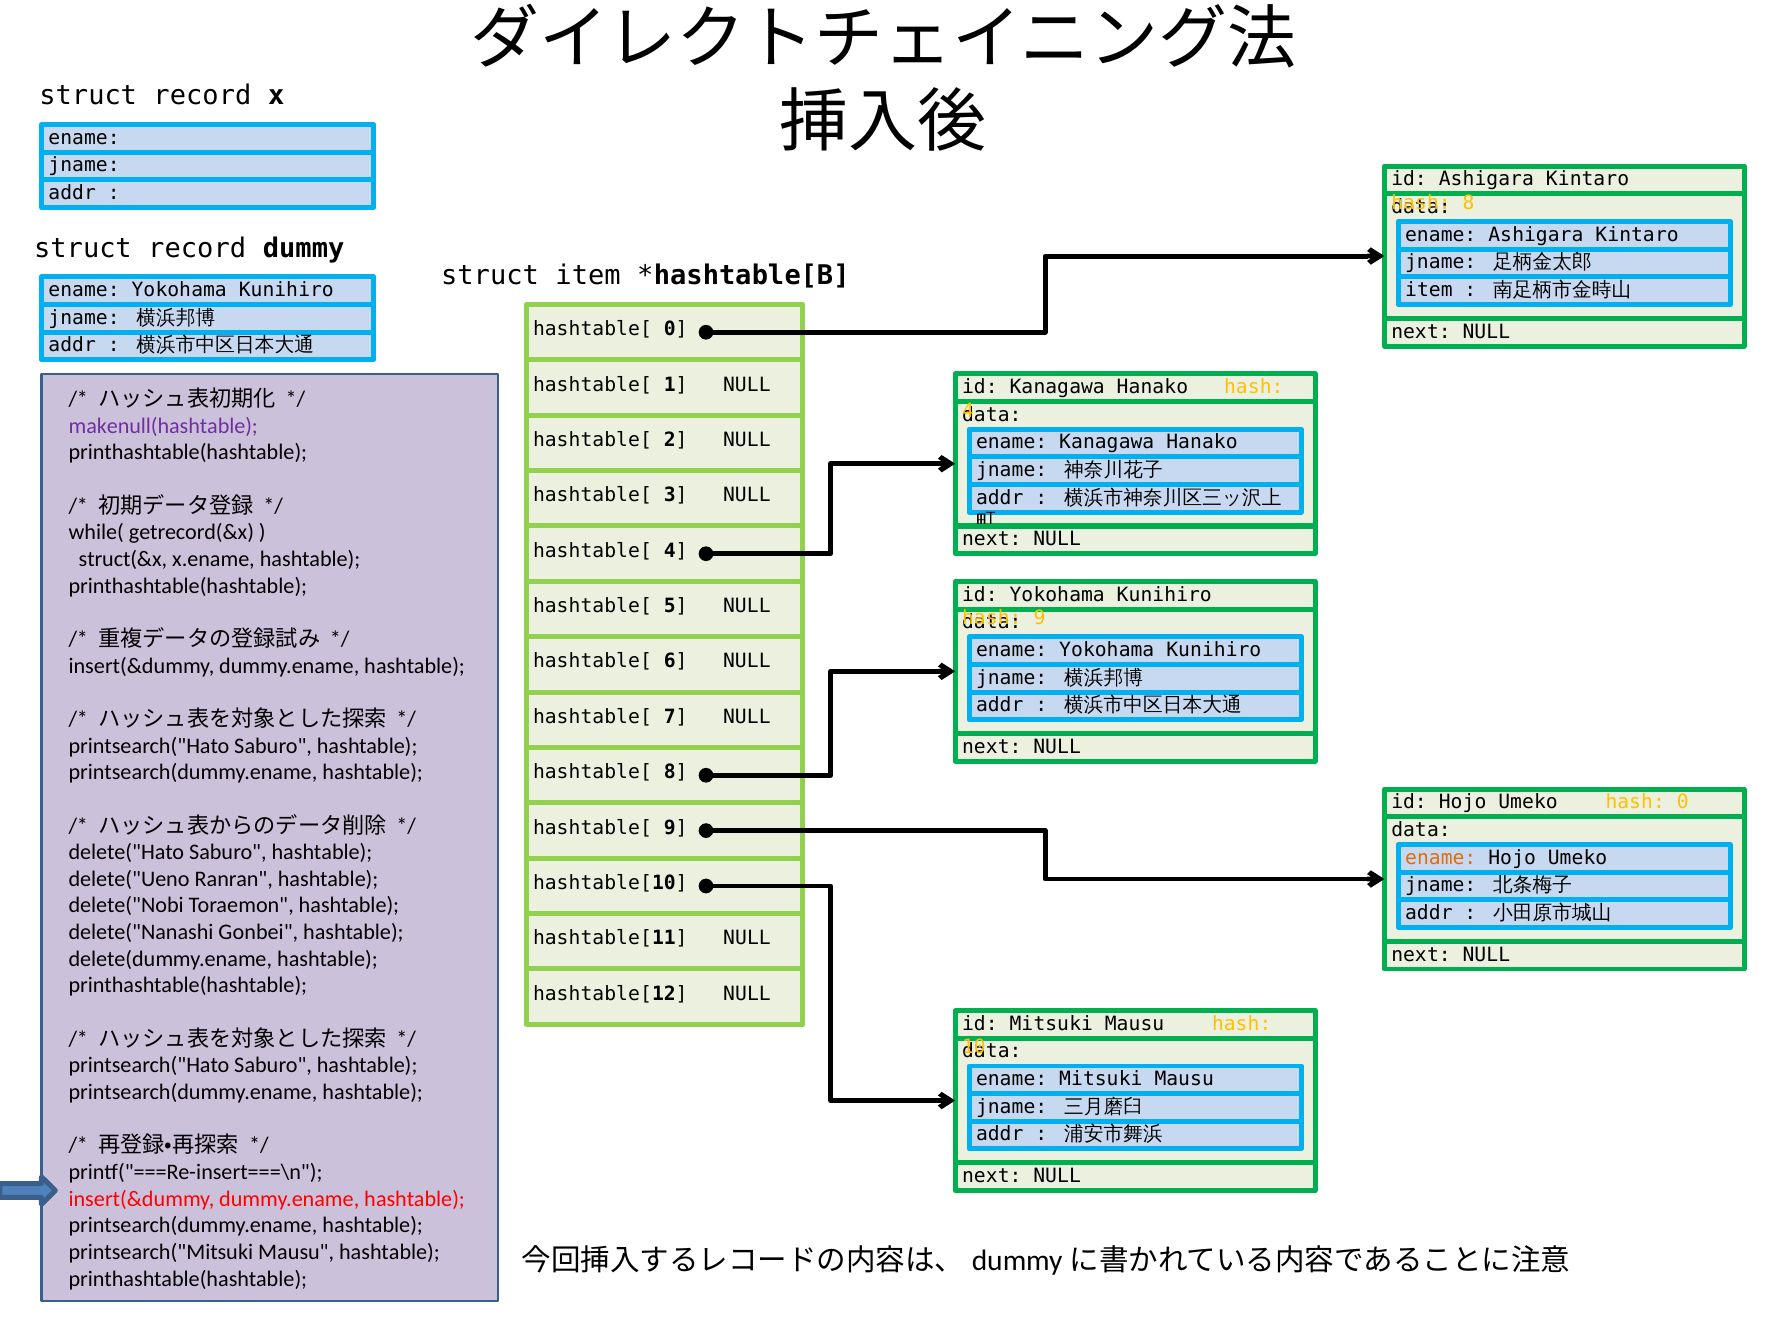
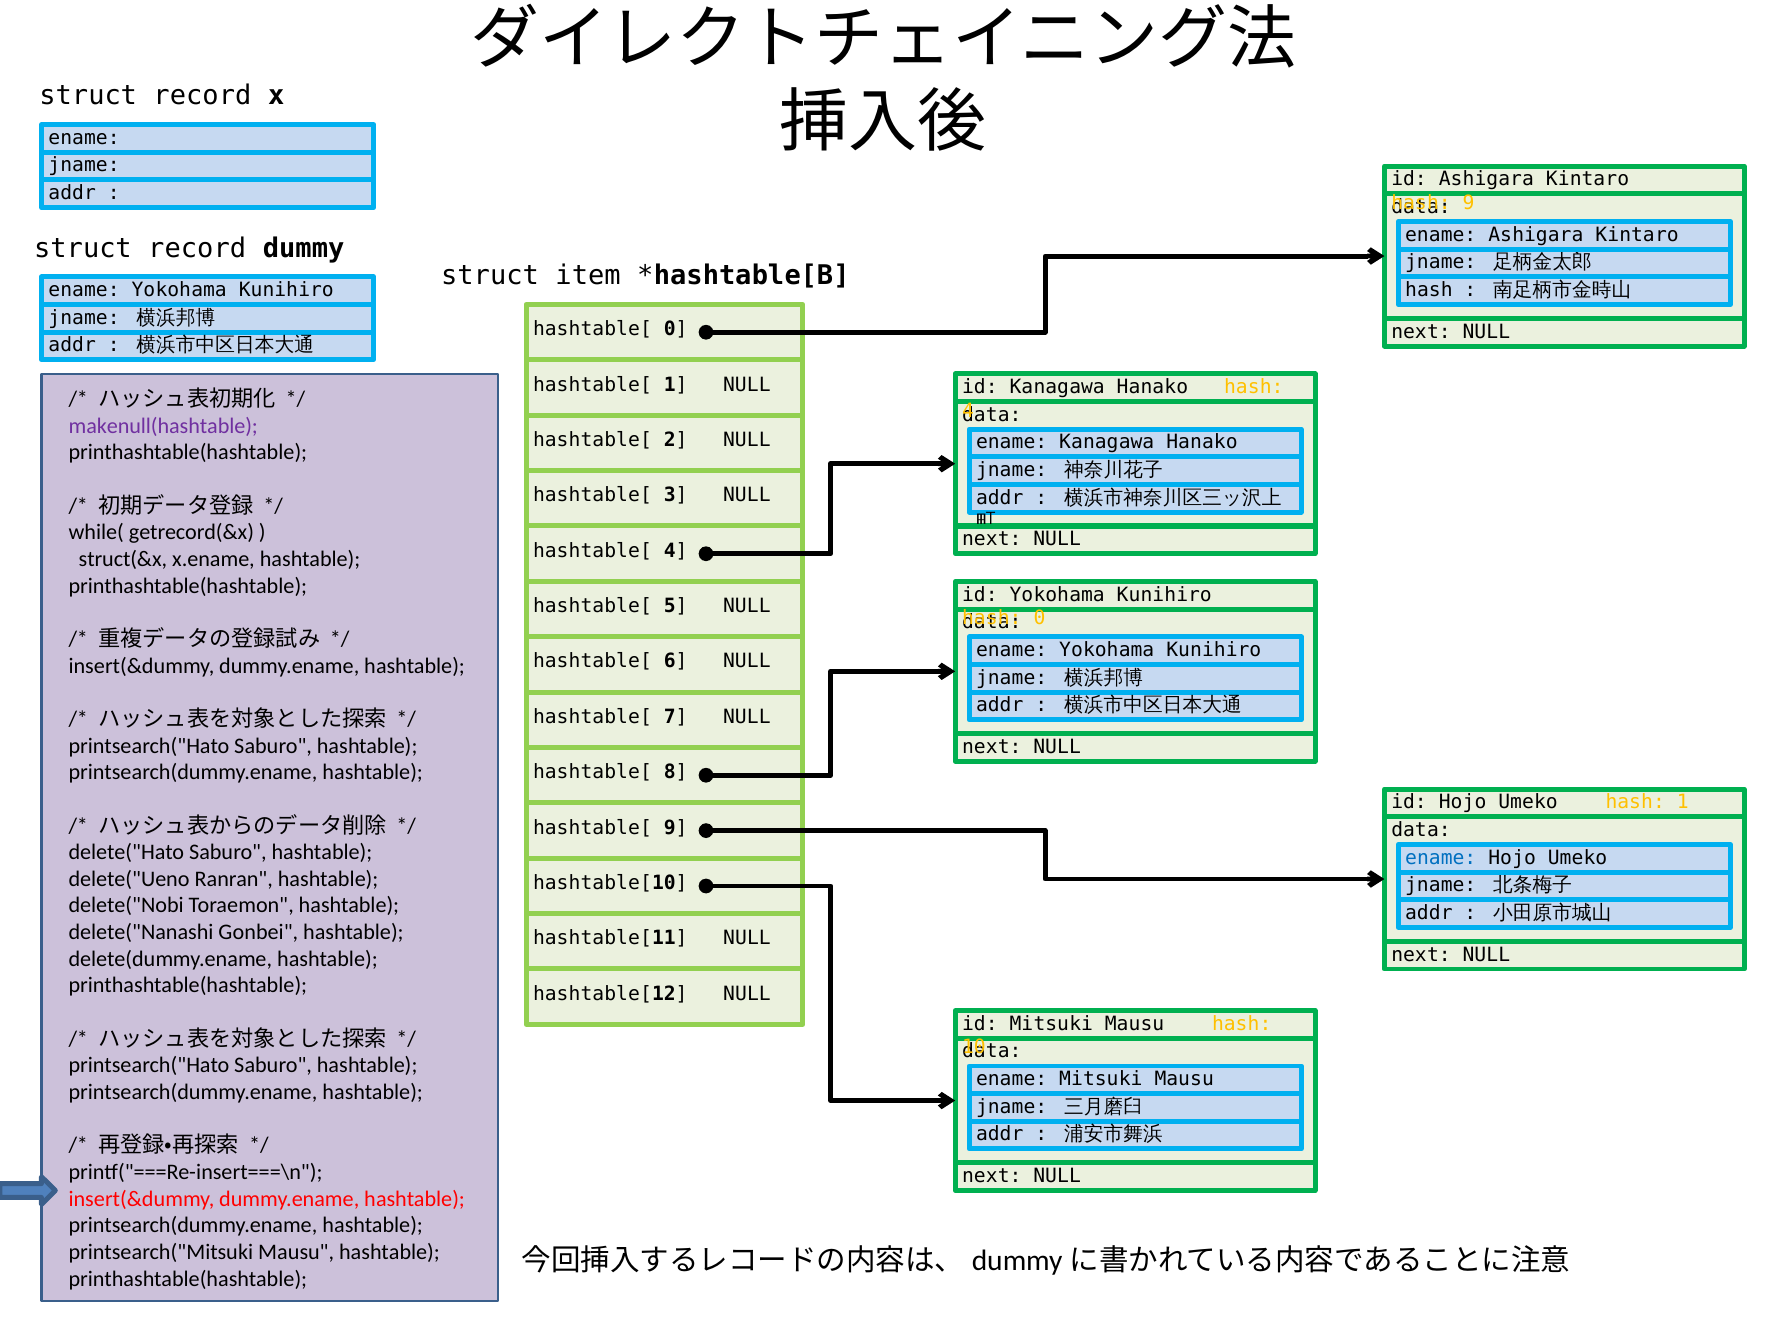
8 at (1469, 203): 8 -> 9
item at (1429, 290): item -> hash
9 at (1039, 618): 9 -> 0
hash 0: 0 -> 1
ename at (1441, 858) colour: orange -> blue
